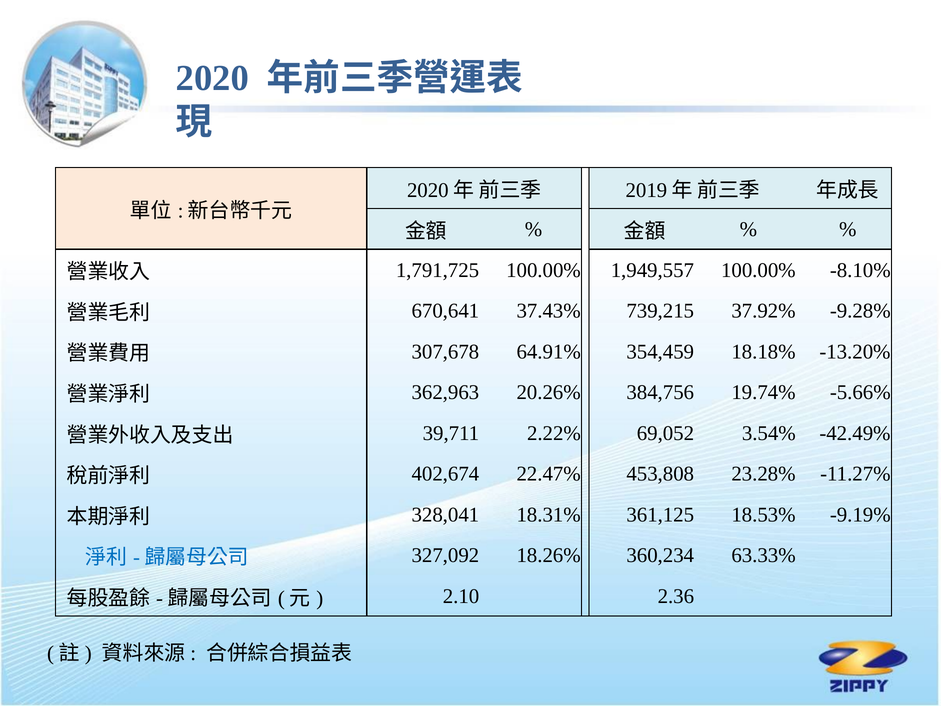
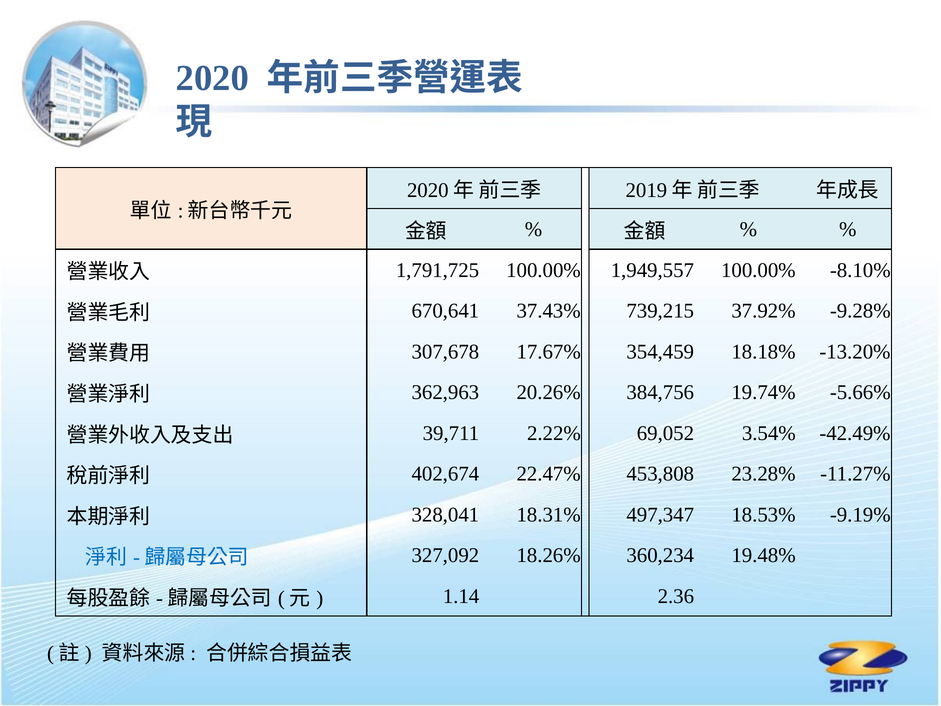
64.91%: 64.91% -> 17.67%
361,125: 361,125 -> 497,347
63.33%: 63.33% -> 19.48%
2.10: 2.10 -> 1.14
